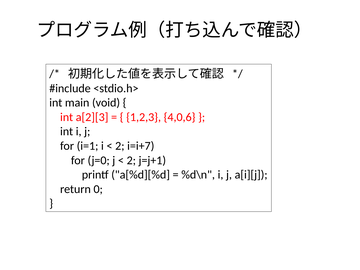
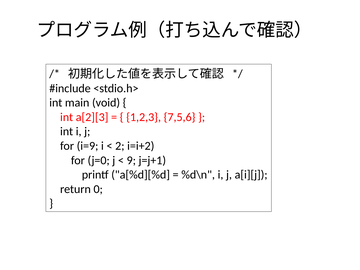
4,0,6: 4,0,6 -> 7,5,6
i=1: i=1 -> i=9
i=i+7: i=i+7 -> i=i+2
2 at (131, 160): 2 -> 9
